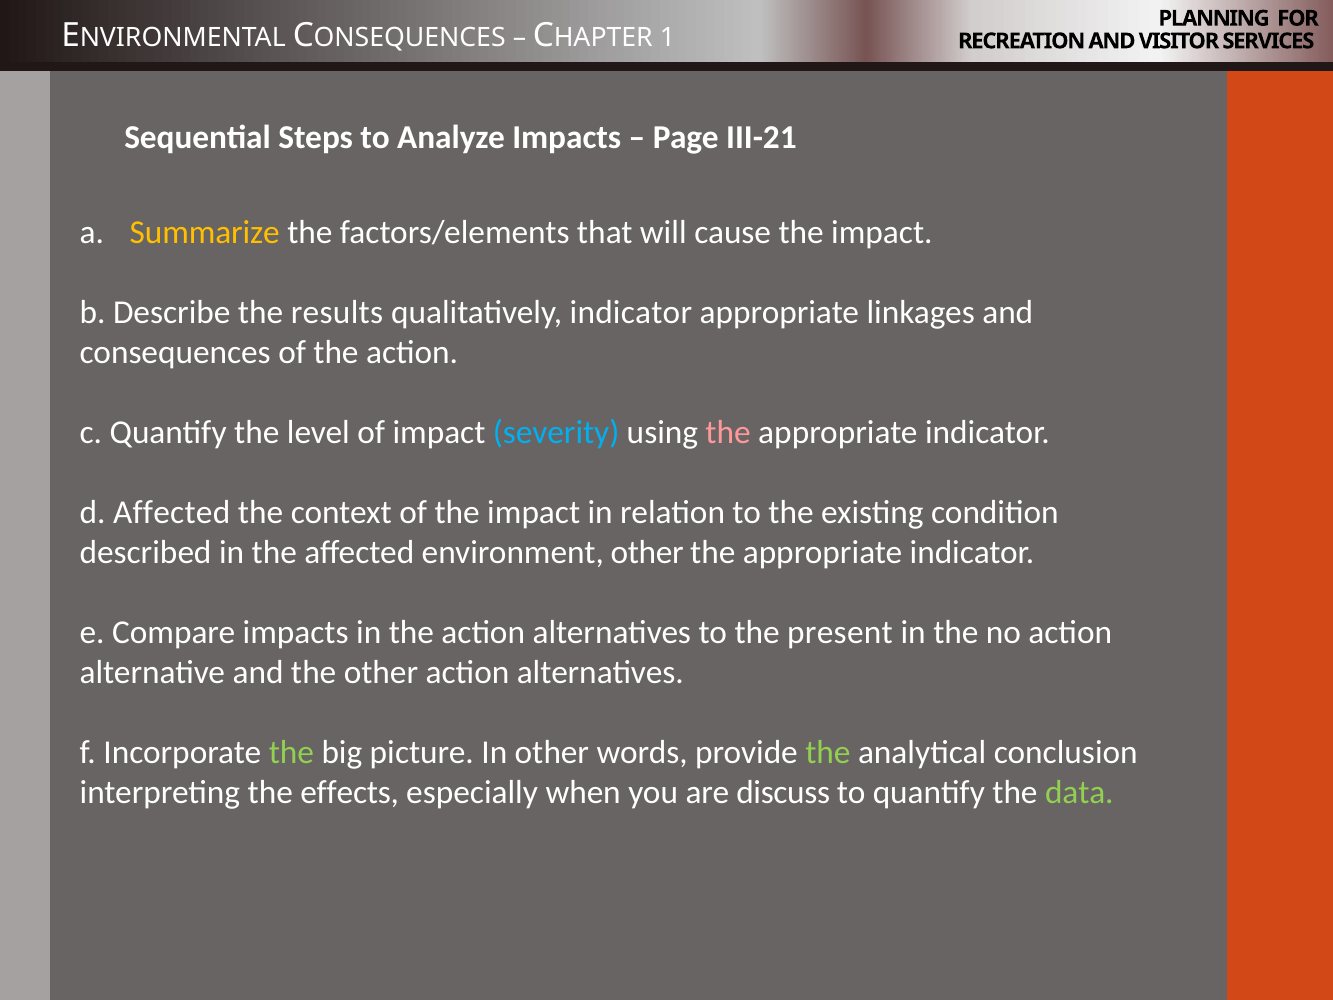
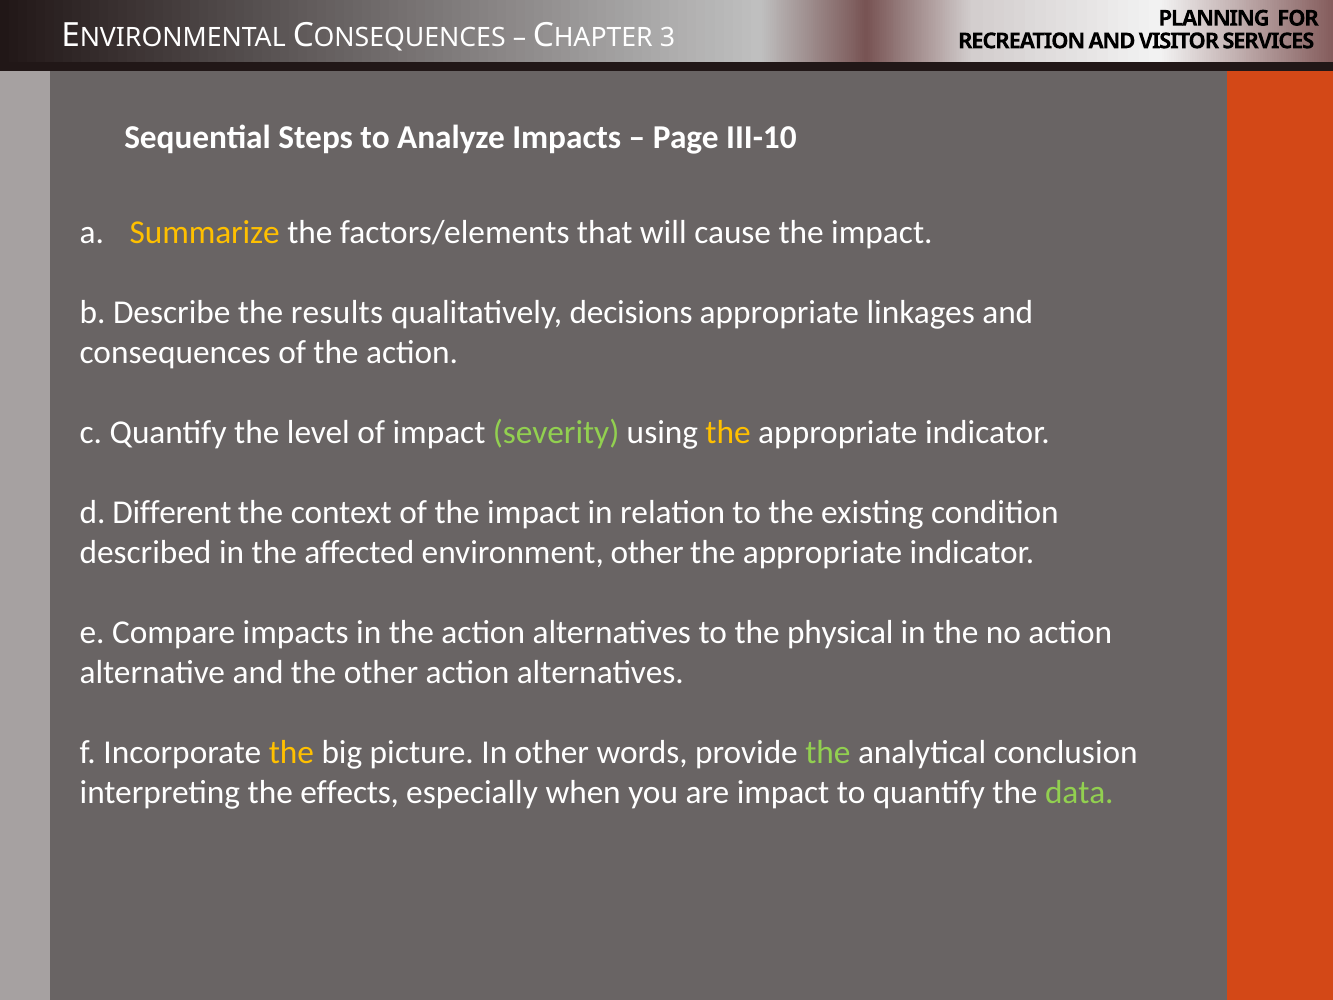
1: 1 -> 3
III-21: III-21 -> III-10
qualitatively indicator: indicator -> decisions
severity colour: light blue -> light green
the at (728, 433) colour: pink -> yellow
d Affected: Affected -> Different
present: present -> physical
the at (291, 753) colour: light green -> yellow
are discuss: discuss -> impact
